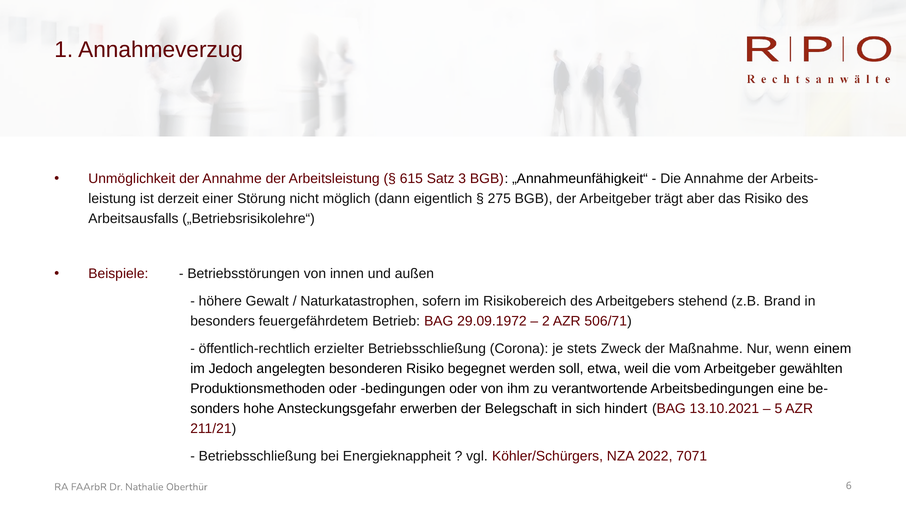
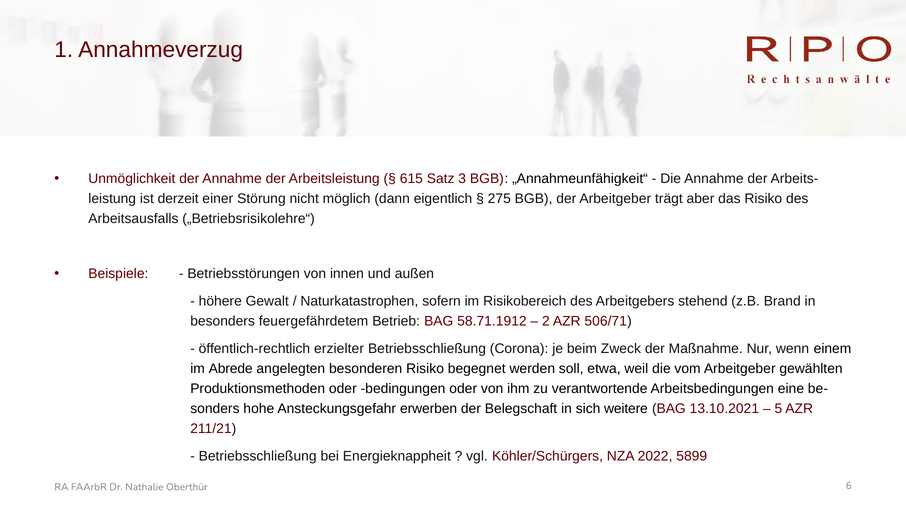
29.09.1972: 29.09.1972 -> 58.71.1912
stets: stets -> beim
Jedoch: Jedoch -> Abrede
hindert: hindert -> weitere
7071: 7071 -> 5899
